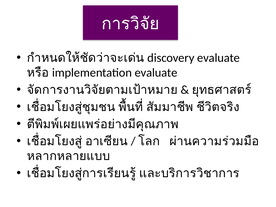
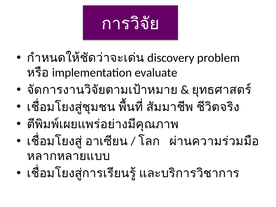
discovery evaluate: evaluate -> problem
